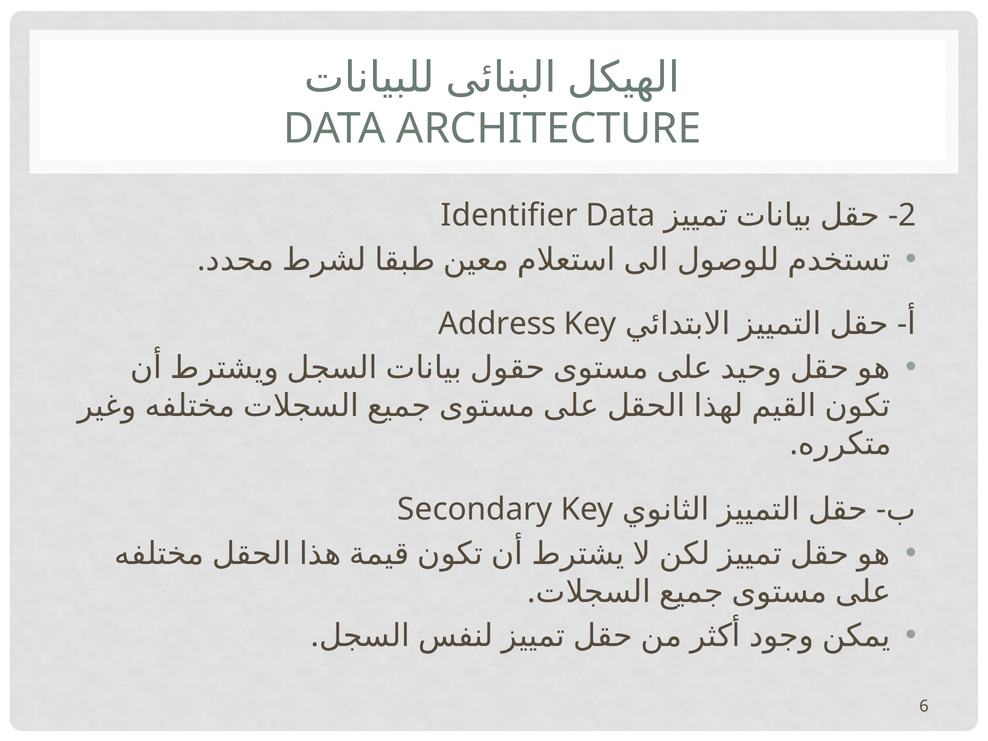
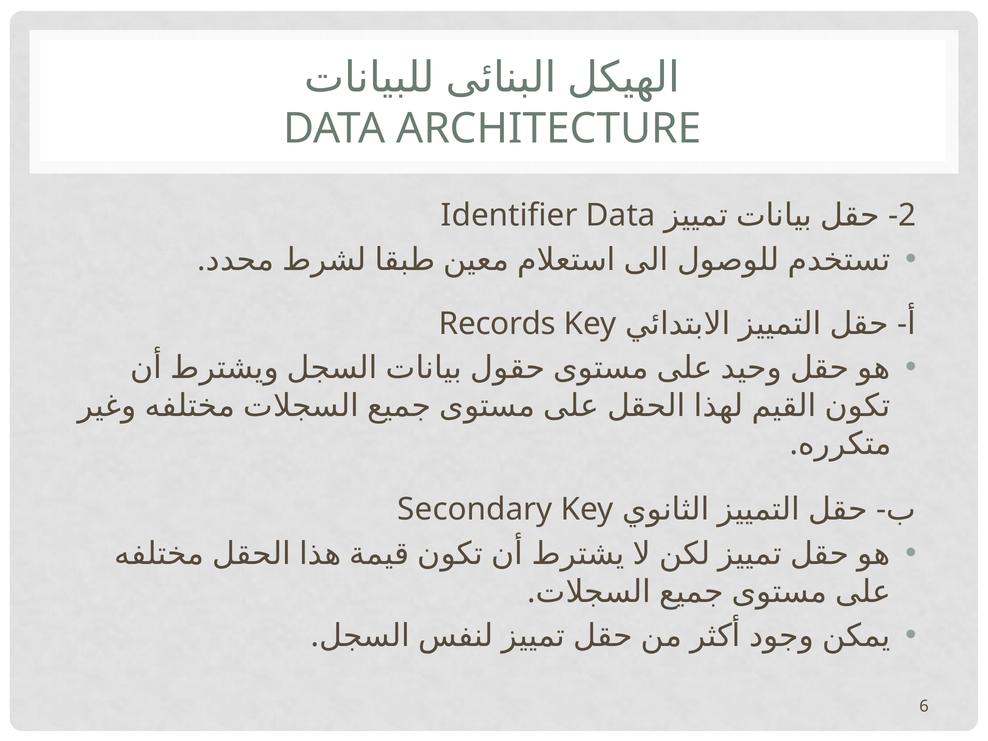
Address: Address -> Records
